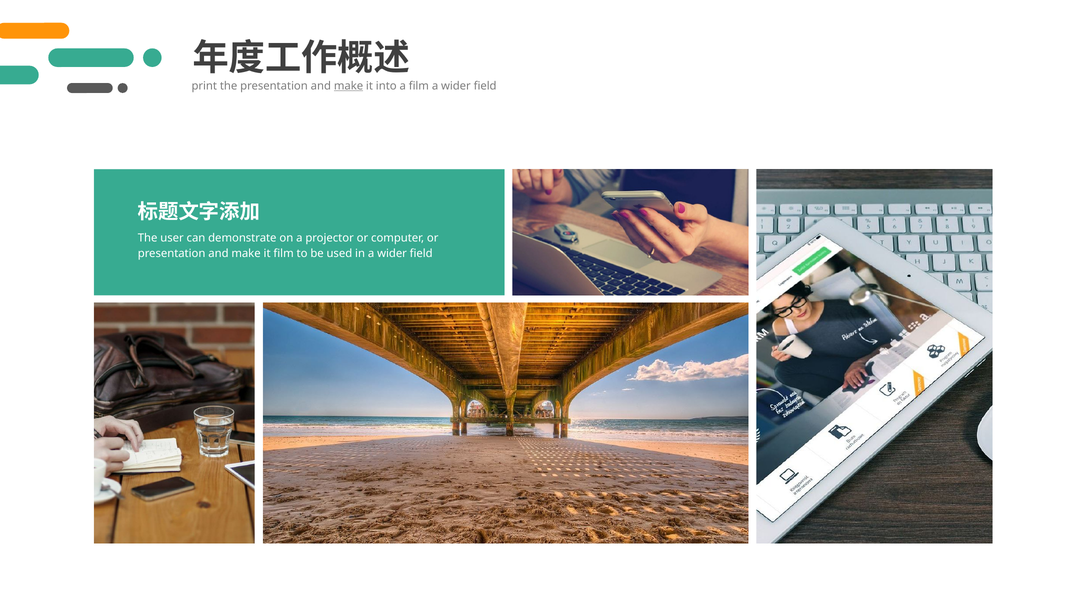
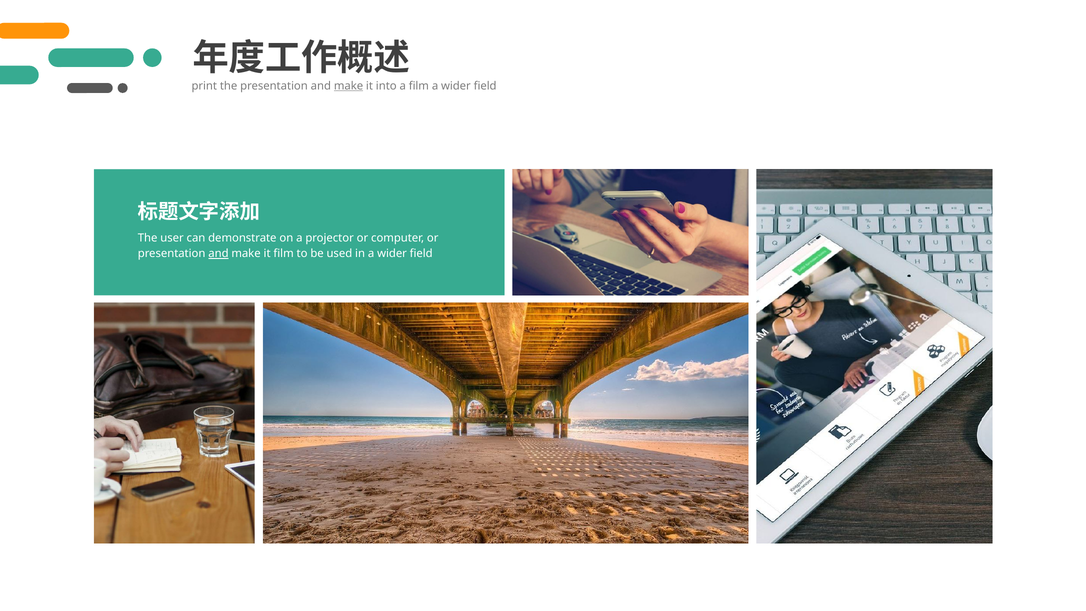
and at (218, 254) underline: none -> present
